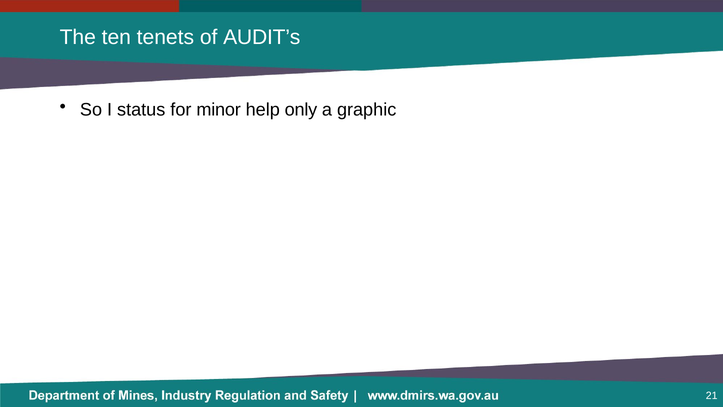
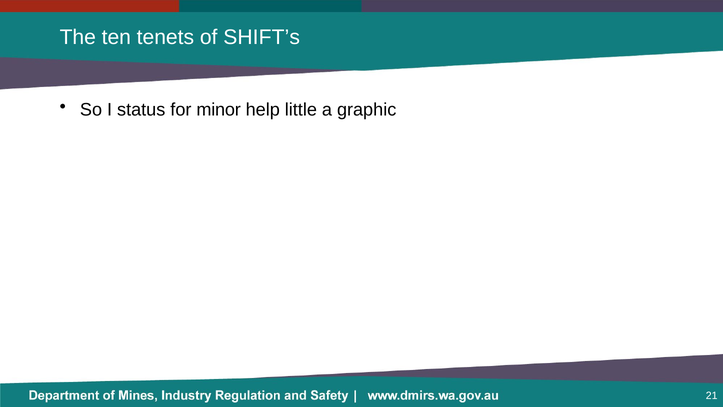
AUDIT’s: AUDIT’s -> SHIFT’s
only: only -> little
